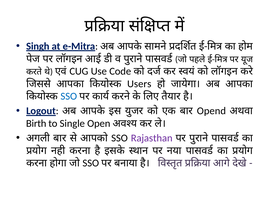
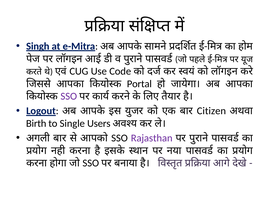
Users: Users -> Portal
SSO at (69, 97) colour: blue -> purple
Opend: Opend -> Citizen
Open: Open -> Users
